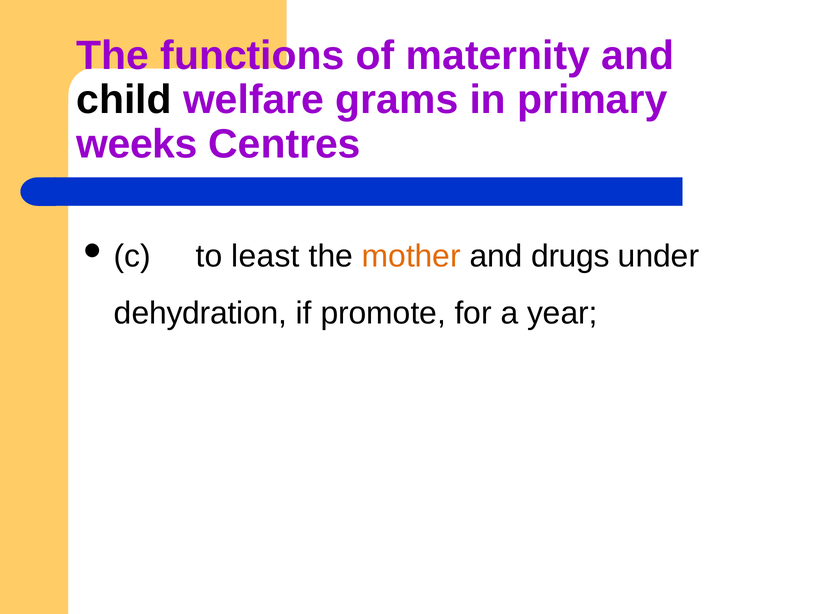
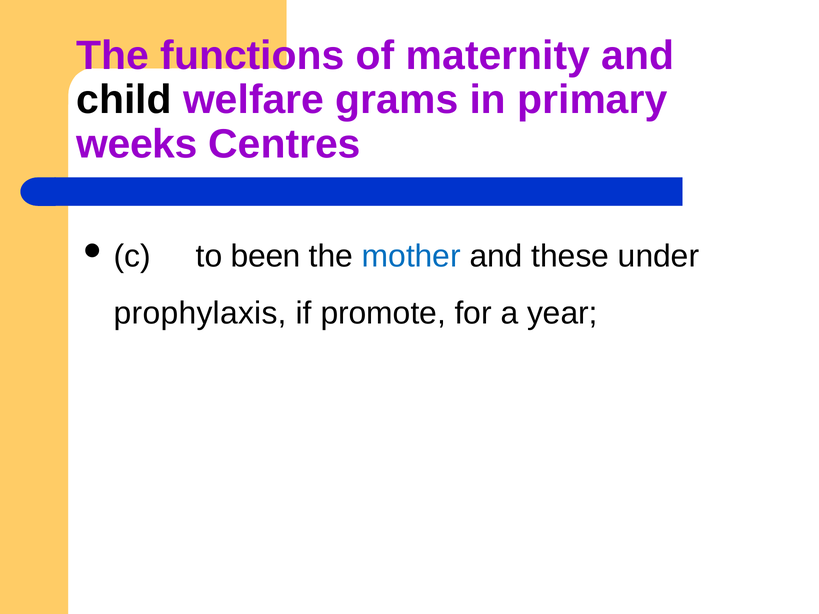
least: least -> been
mother colour: orange -> blue
drugs: drugs -> these
dehydration: dehydration -> prophylaxis
